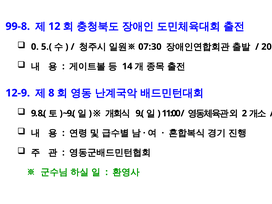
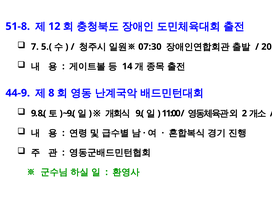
99-8: 99-8 -> 51-8
0: 0 -> 7
12-9: 12-9 -> 44-9
